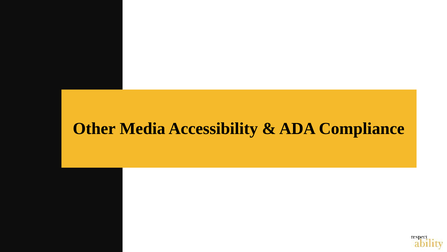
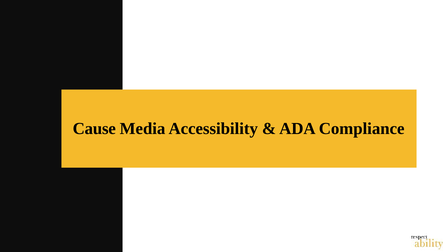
Other: Other -> Cause
